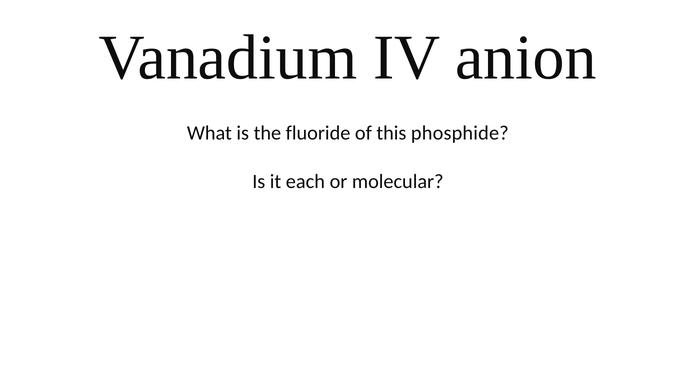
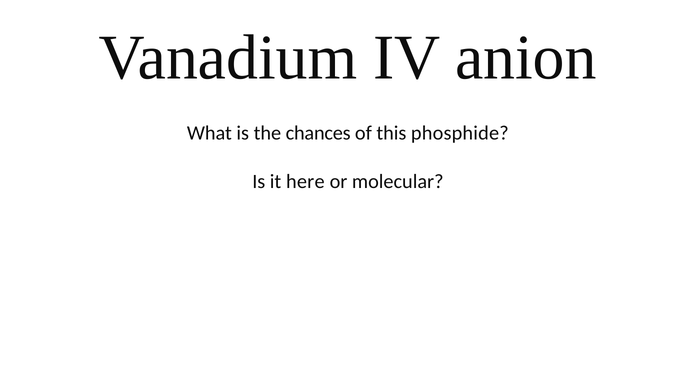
fluoride: fluoride -> chances
each: each -> here
